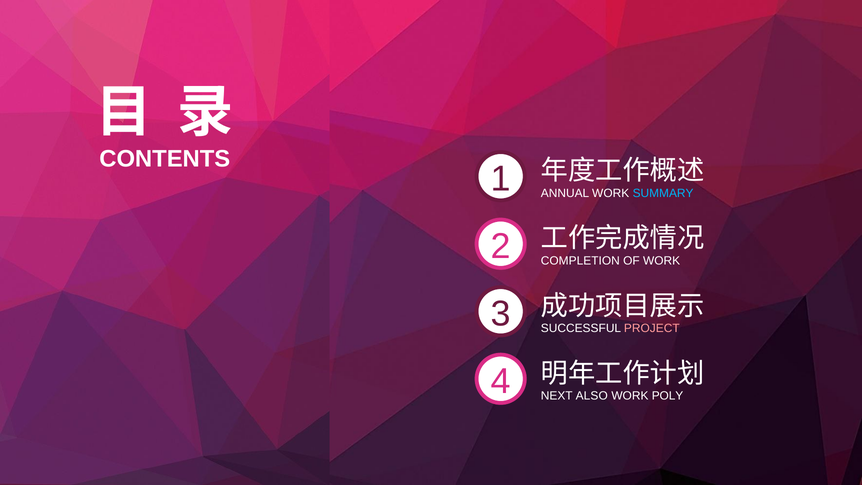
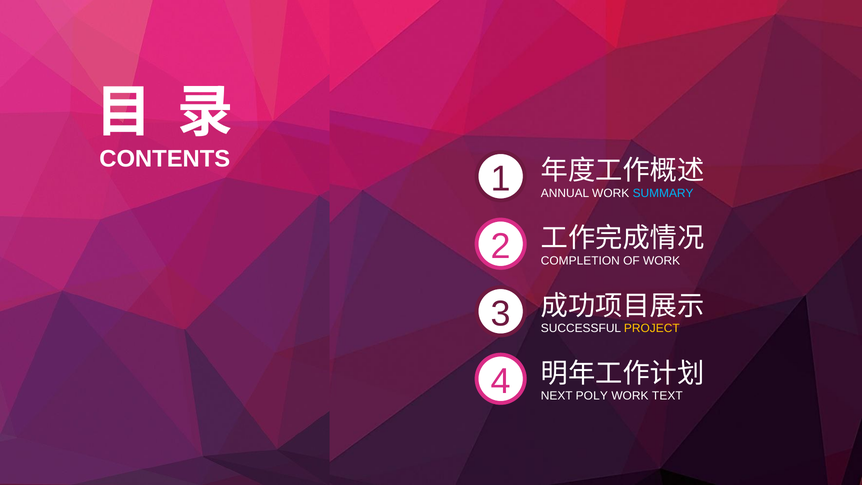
PROJECT colour: pink -> yellow
ALSO: ALSO -> POLY
POLY: POLY -> TEXT
